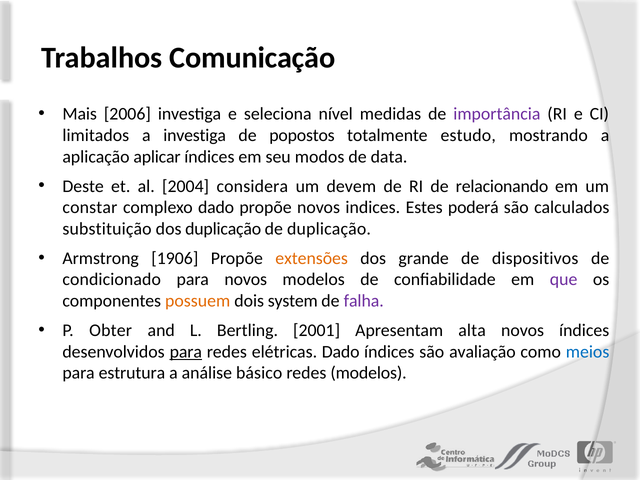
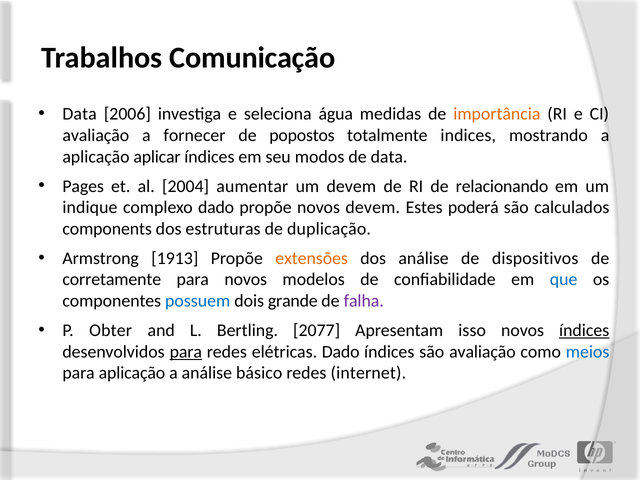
Mais at (80, 114): Mais -> Data
nível: nível -> água
importância colour: purple -> orange
limitados at (96, 135): limitados -> avaliação
a investiga: investiga -> fornecer
estudo: estudo -> indices
Deste: Deste -> Pages
considera: considera -> aumentar
constar: constar -> indique
novos indices: indices -> devem
substituição: substituição -> components
dos duplicação: duplicação -> estruturas
1906: 1906 -> 1913
dos grande: grande -> análise
condicionado: condicionado -> corretamente
que colour: purple -> blue
possuem colour: orange -> blue
system: system -> grande
2001: 2001 -> 2077
alta: alta -> isso
índices at (584, 330) underline: none -> present
para estrutura: estrutura -> aplicação
redes modelos: modelos -> internet
